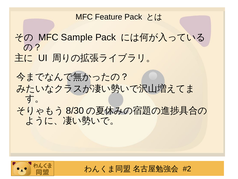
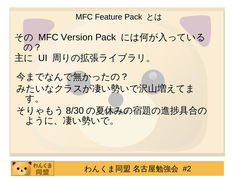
Sample: Sample -> Version
